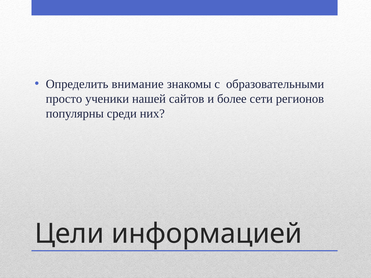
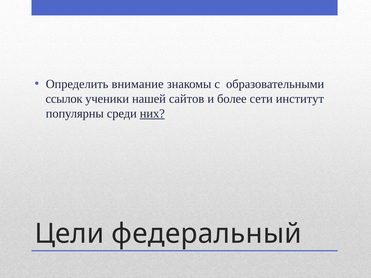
просто: просто -> ссылок
регионов: регионов -> институт
них underline: none -> present
информацией: информацией -> федеральный
